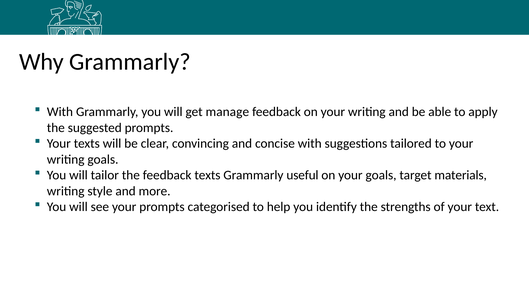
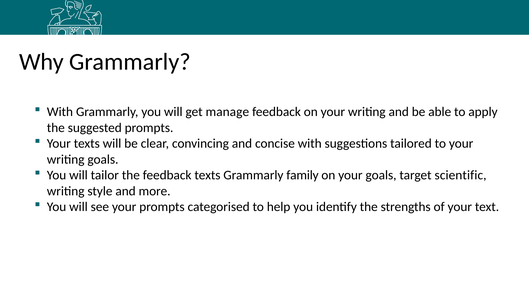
useful: useful -> family
materials: materials -> scientific
